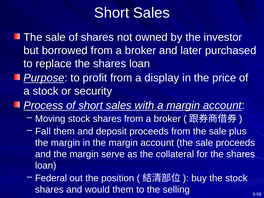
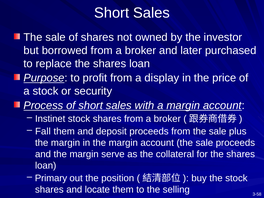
Moving: Moving -> Instinet
Federal: Federal -> Primary
would: would -> locate
